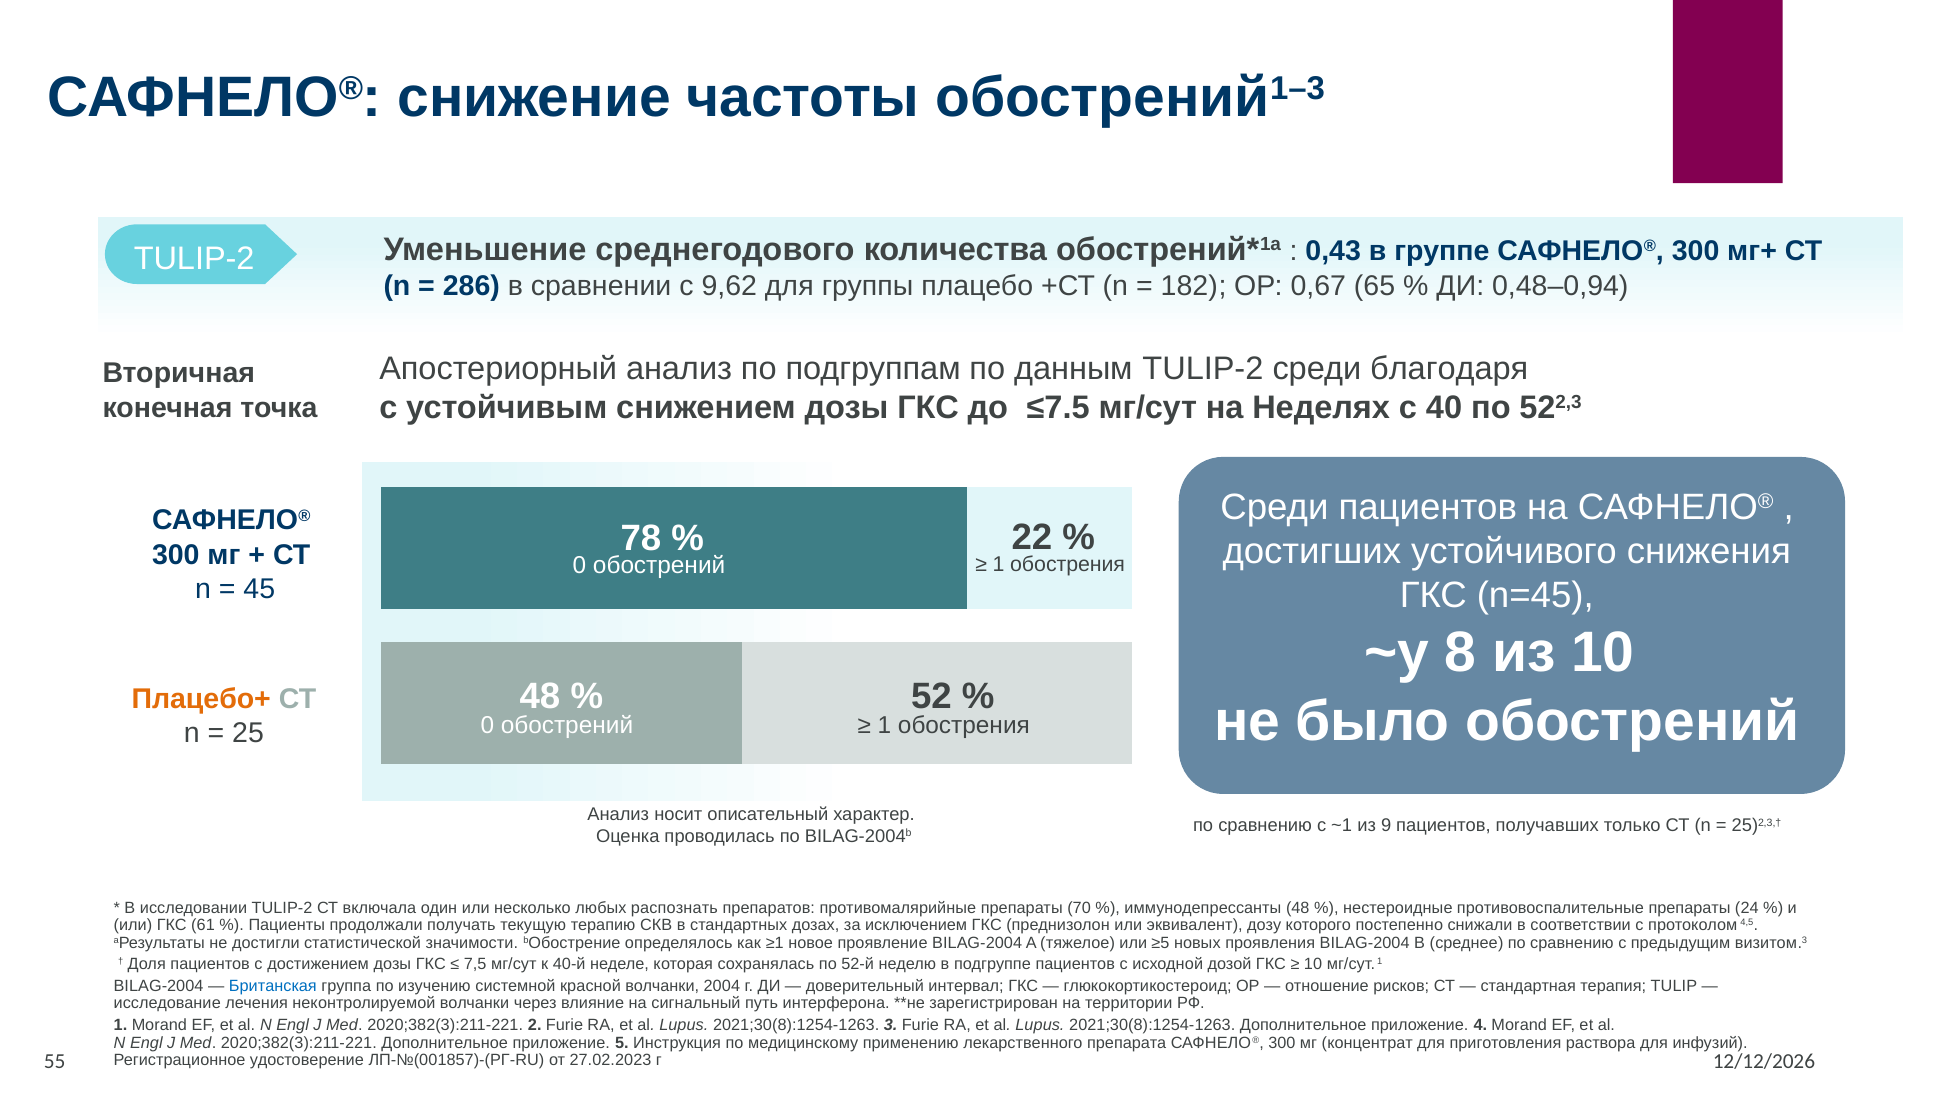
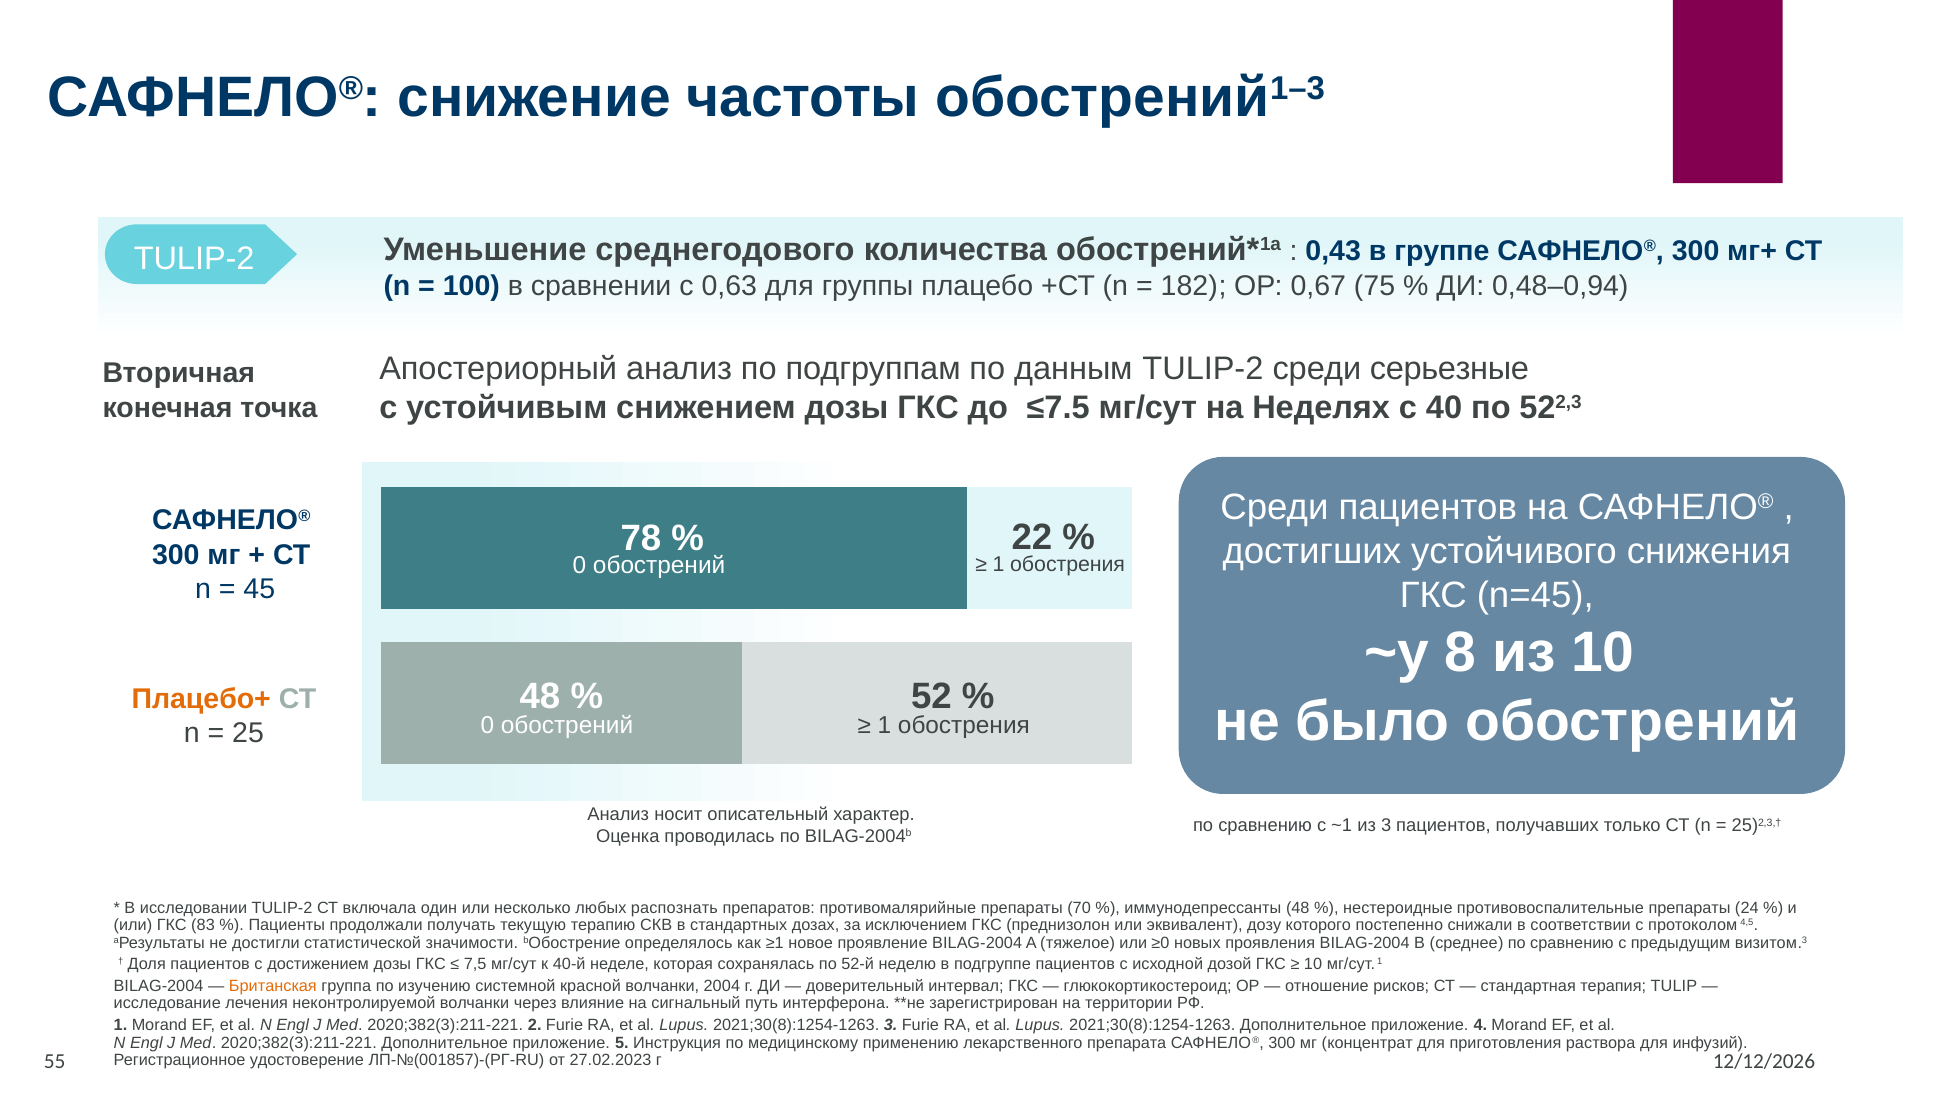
286: 286 -> 100
9,62: 9,62 -> 0,63
65: 65 -> 75
благодаря: благодаря -> серьезные
из 9: 9 -> 3
61: 61 -> 83
≥5: ≥5 -> ≥0
Британская colour: blue -> orange
